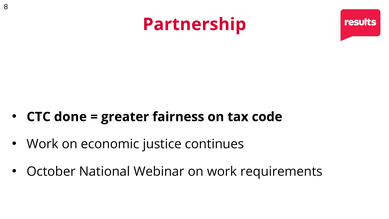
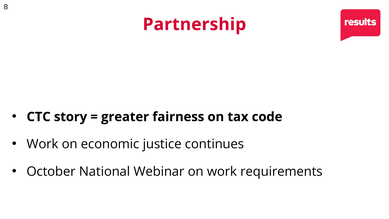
done: done -> story
